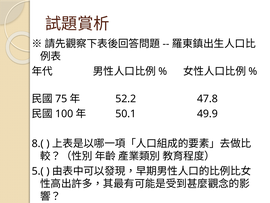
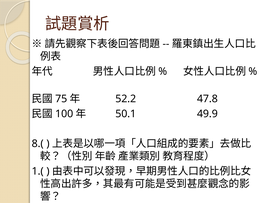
5.(: 5.( -> 1.(
